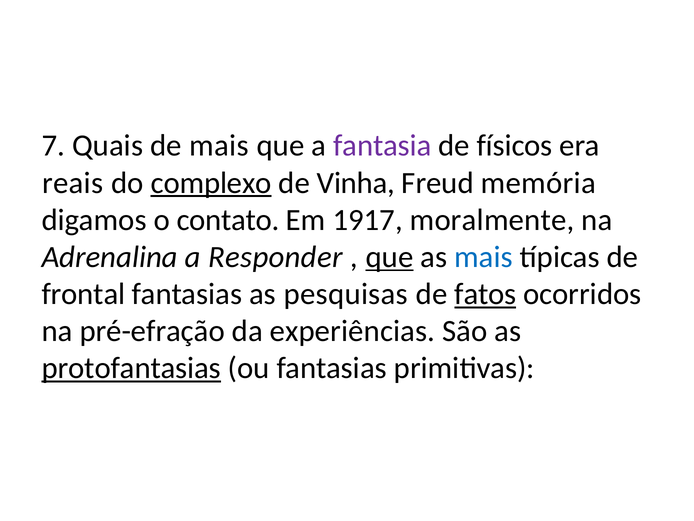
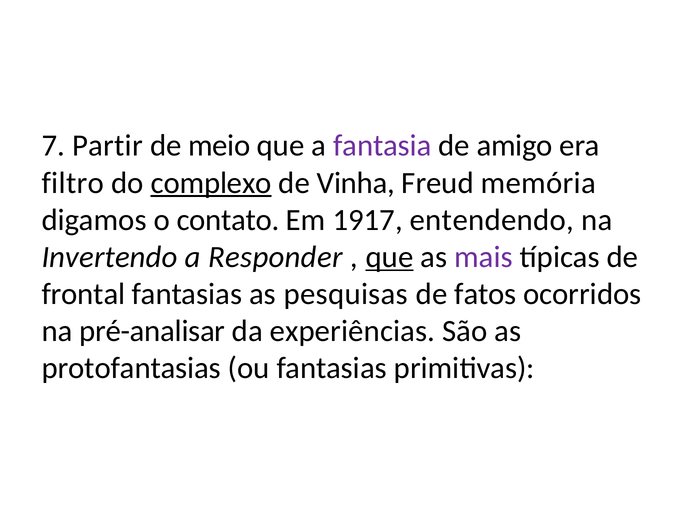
Quais: Quais -> Partir
de mais: mais -> meio
físicos: físicos -> amigo
reais: reais -> filtro
moralmente: moralmente -> entendendo
Adrenalina: Adrenalina -> Invertendo
mais at (483, 257) colour: blue -> purple
fatos underline: present -> none
pré-efração: pré-efração -> pré-analisar
protofantasias underline: present -> none
